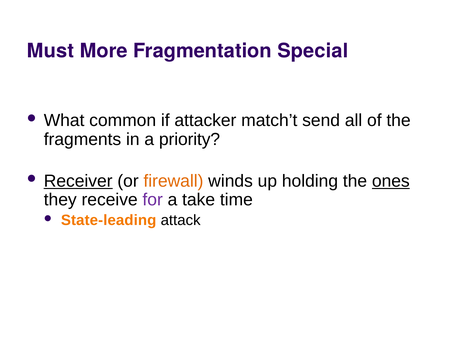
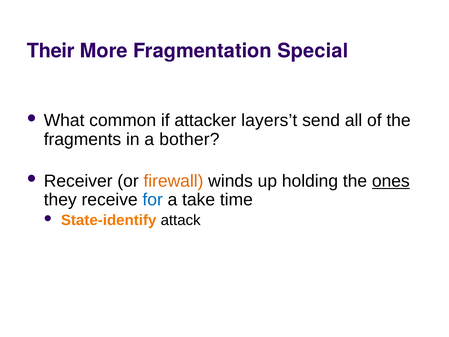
Must: Must -> Their
match’t: match’t -> layers’t
priority: priority -> bother
Receiver underline: present -> none
for colour: purple -> blue
State-leading: State-leading -> State-identify
